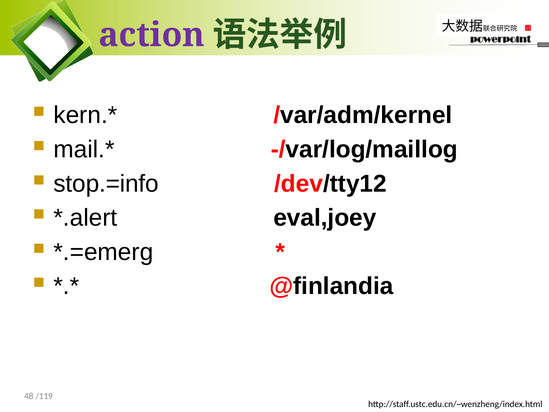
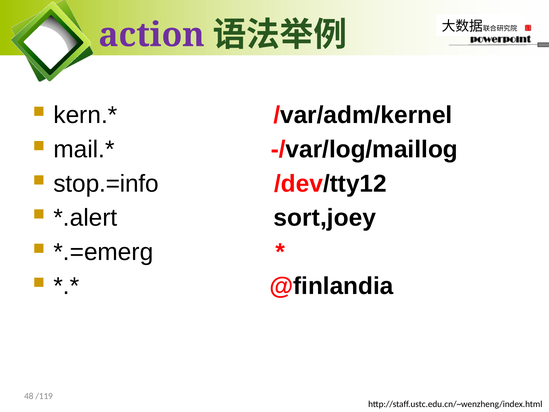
eval,joey: eval,joey -> sort,joey
